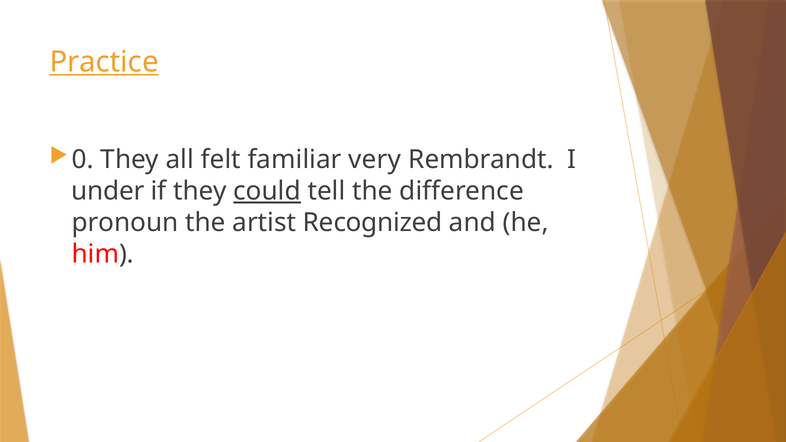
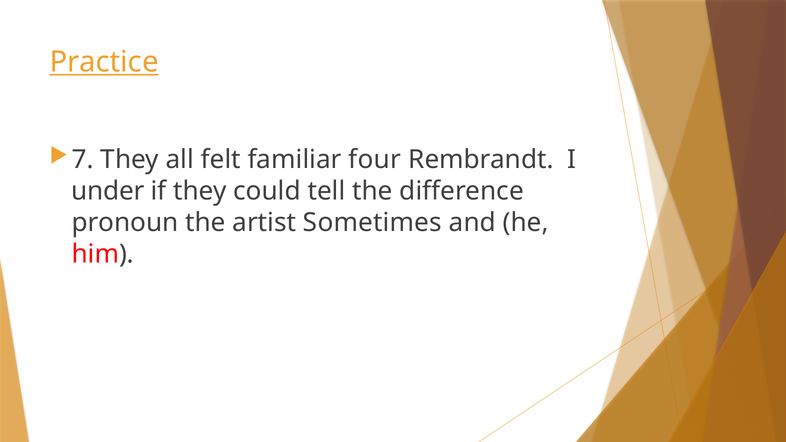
0: 0 -> 7
very: very -> four
could underline: present -> none
Recognized: Recognized -> Sometimes
